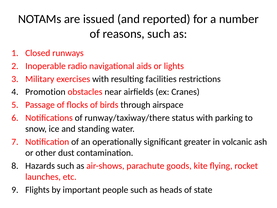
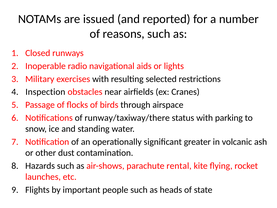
facilities: facilities -> selected
Promotion: Promotion -> Inspection
goods: goods -> rental
